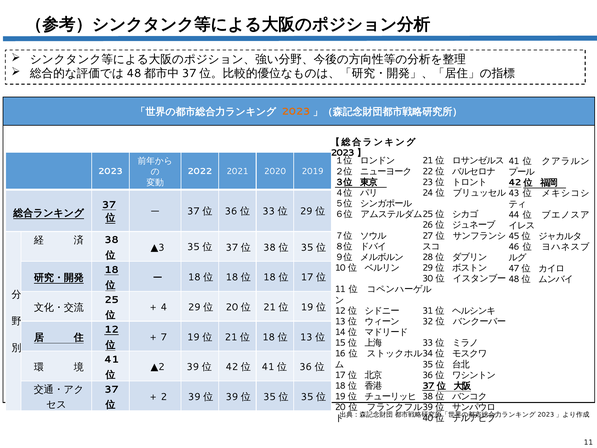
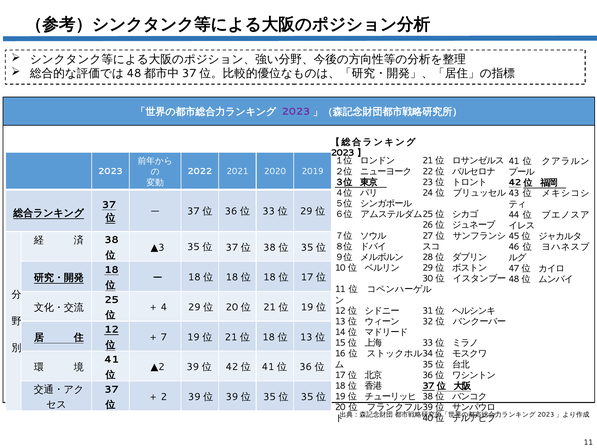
2023 at (296, 112) colour: orange -> purple
